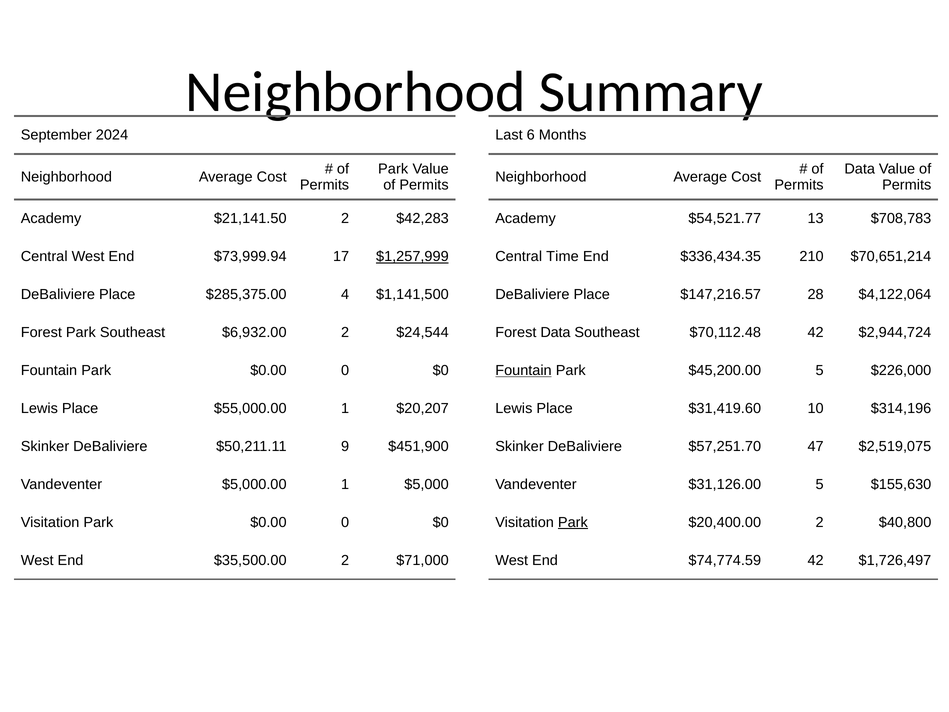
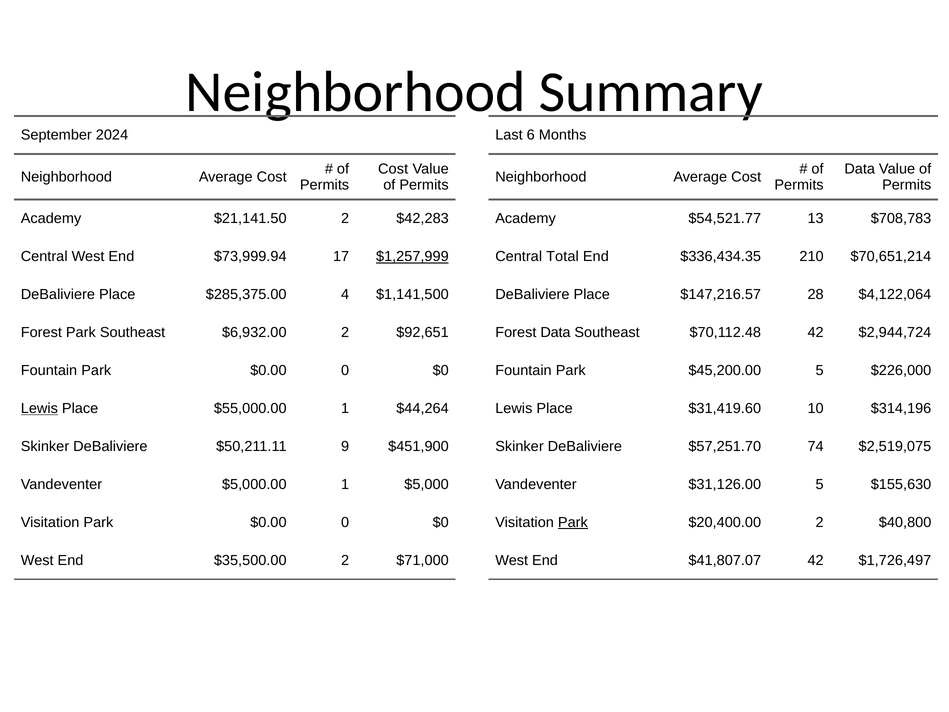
Park at (393, 169): Park -> Cost
Time: Time -> Total
$24,544: $24,544 -> $92,651
Fountain at (523, 370) underline: present -> none
Lewis at (39, 408) underline: none -> present
$20,207: $20,207 -> $44,264
47: 47 -> 74
$74,774.59: $74,774.59 -> $41,807.07
